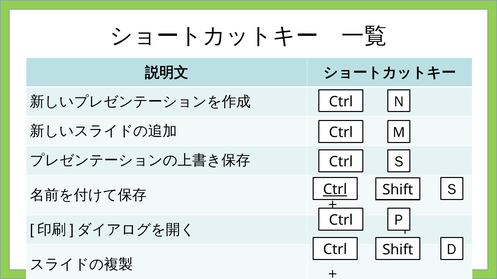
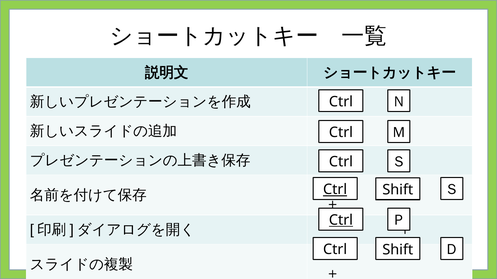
Ctrl at (341, 221) underline: none -> present
